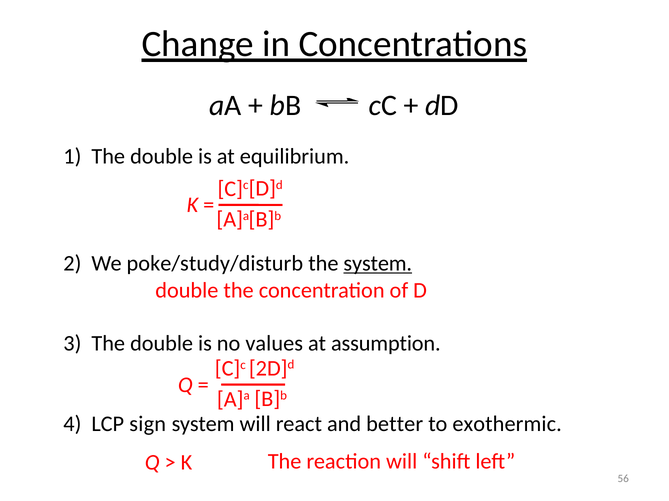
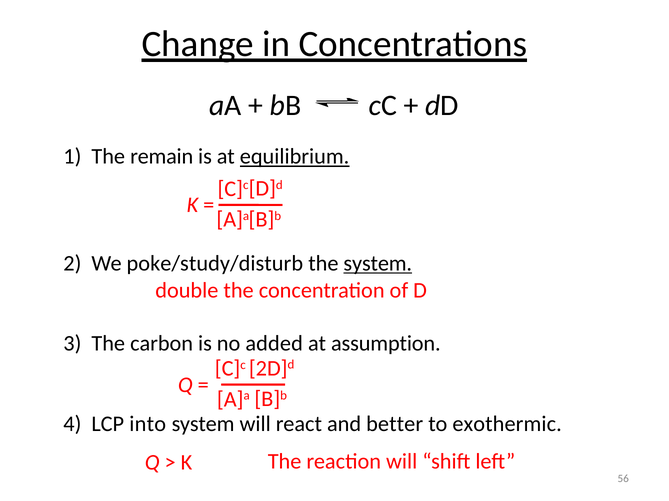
1 The double: double -> remain
equilibrium underline: none -> present
3 The double: double -> carbon
values: values -> added
sign: sign -> into
